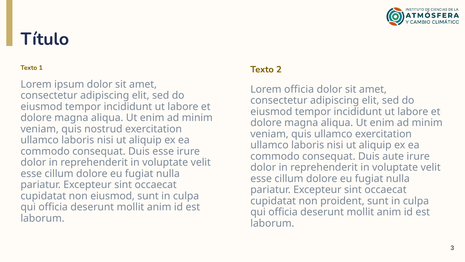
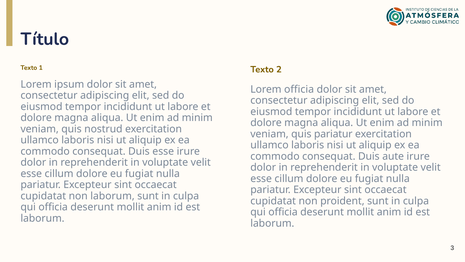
quis ullamco: ullamco -> pariatur
non eiusmod: eiusmod -> laborum
